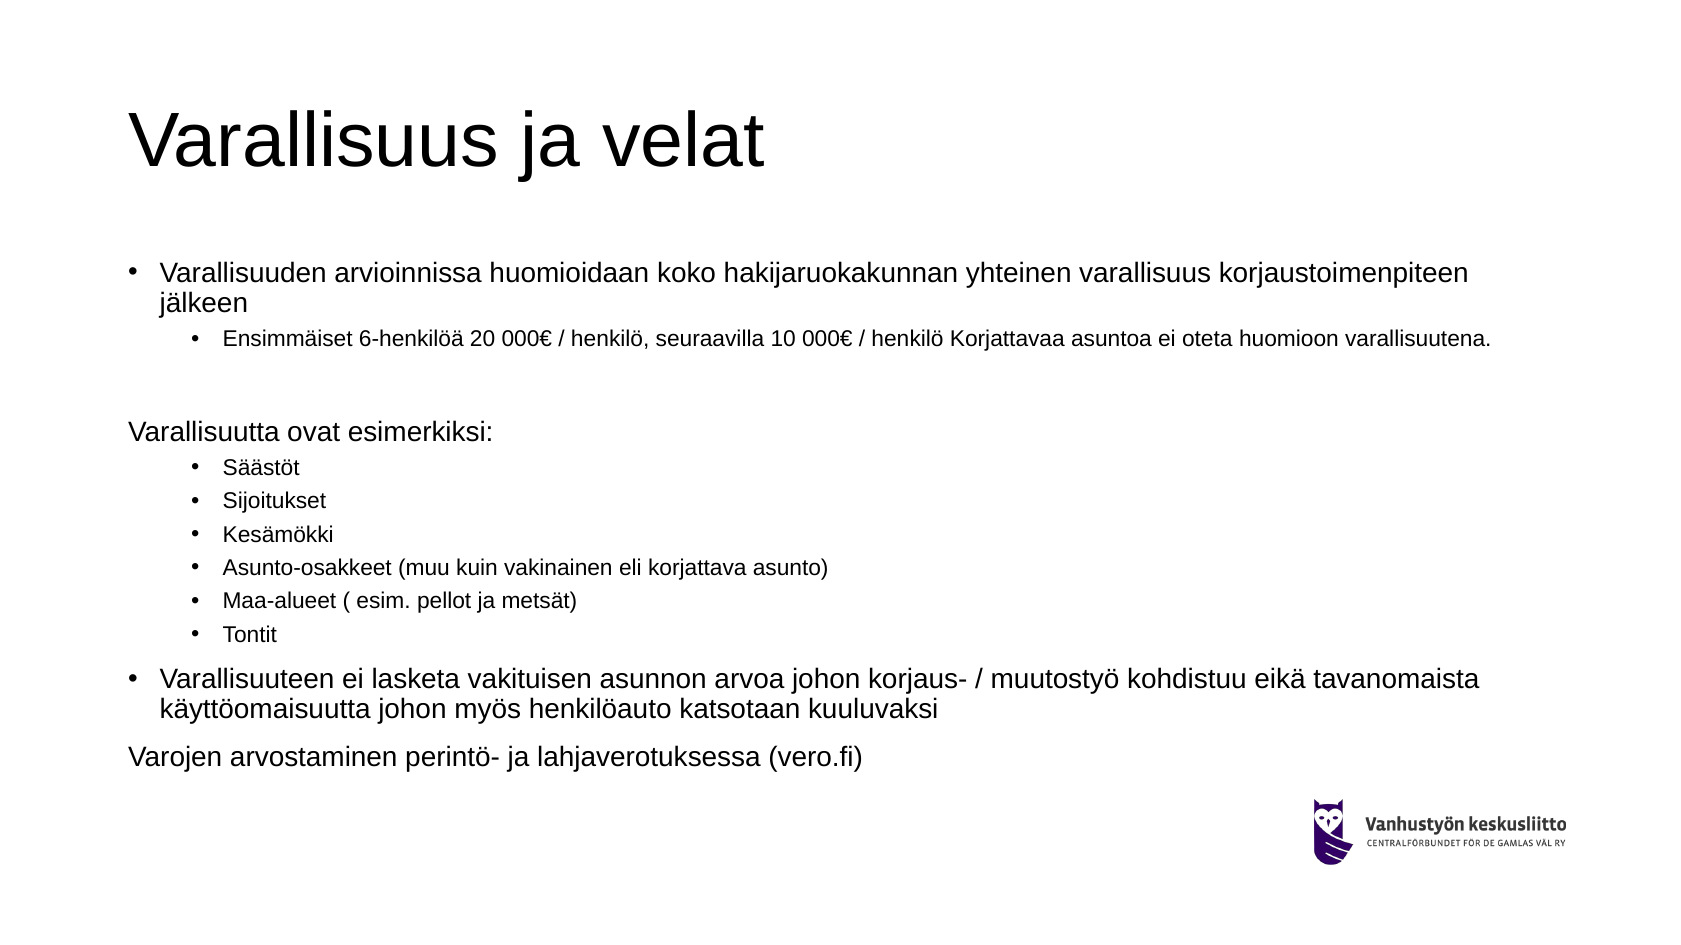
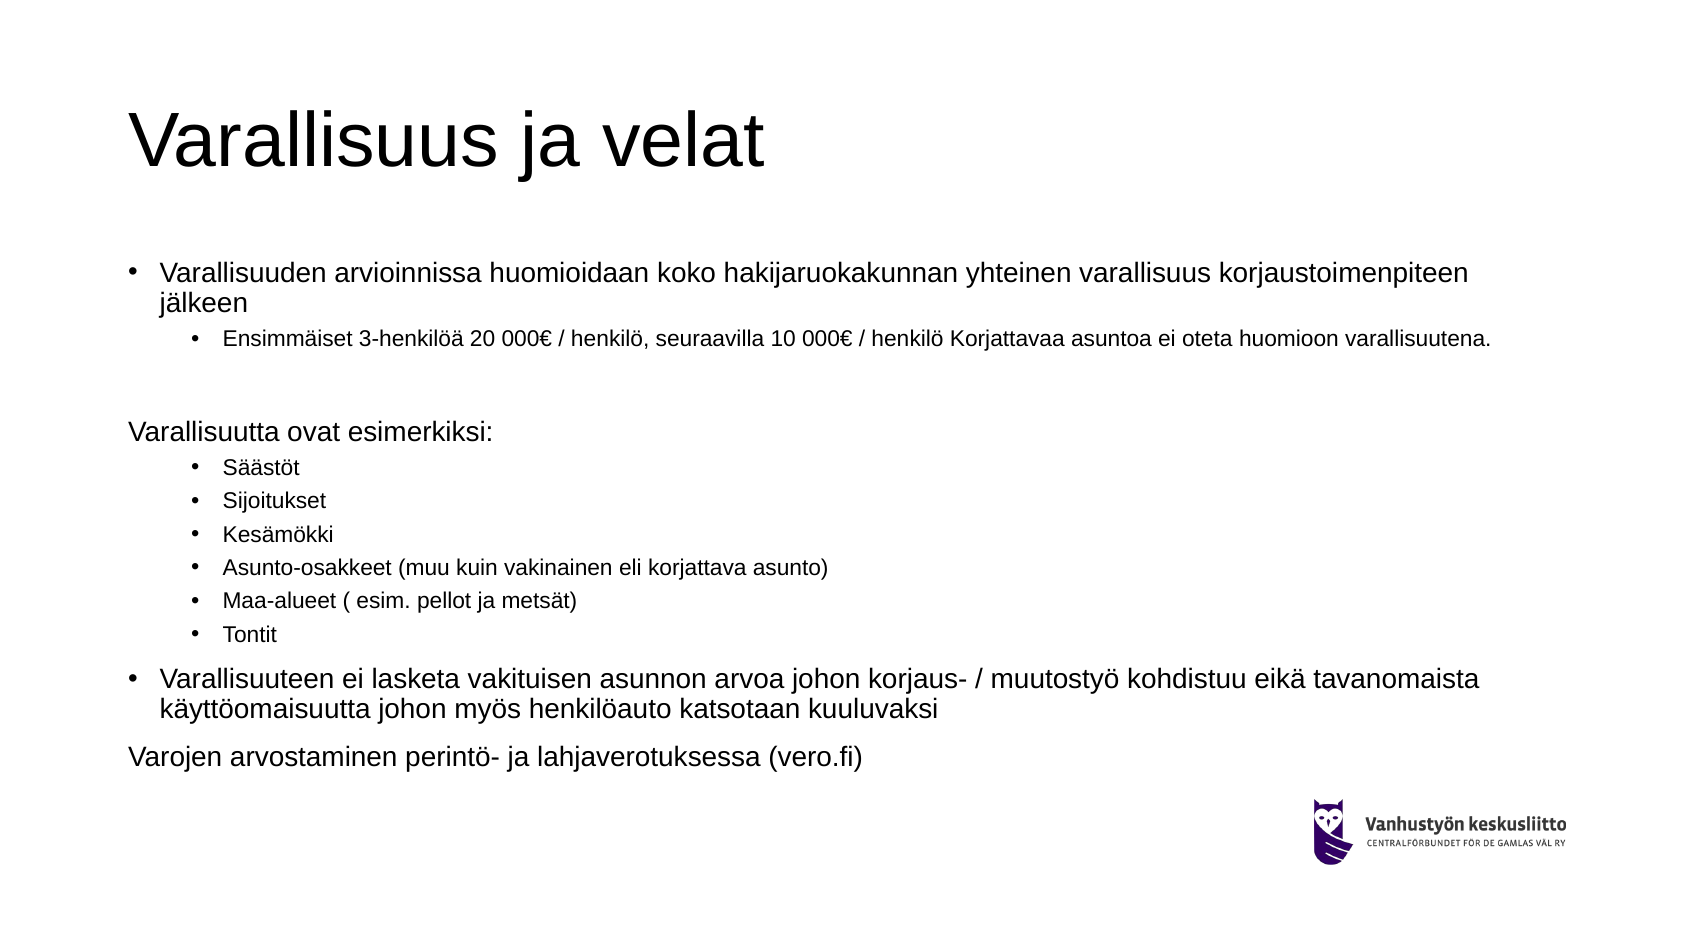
6-henkilöä: 6-henkilöä -> 3-henkilöä
